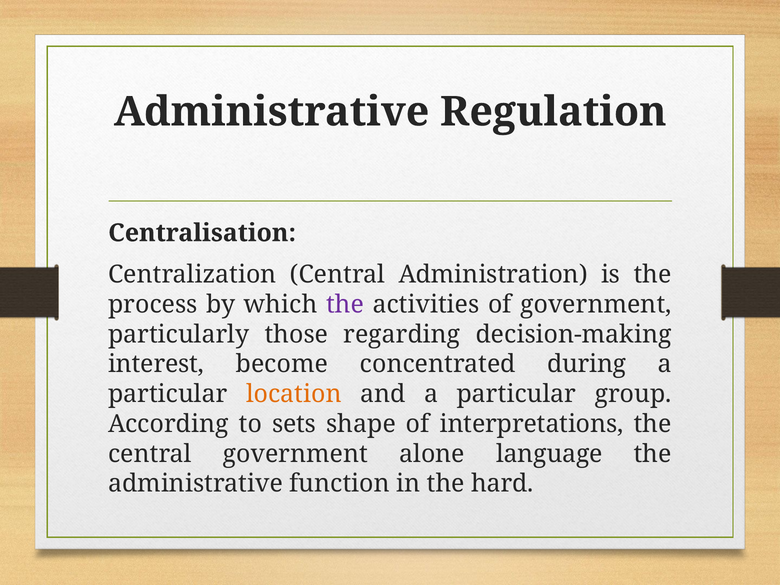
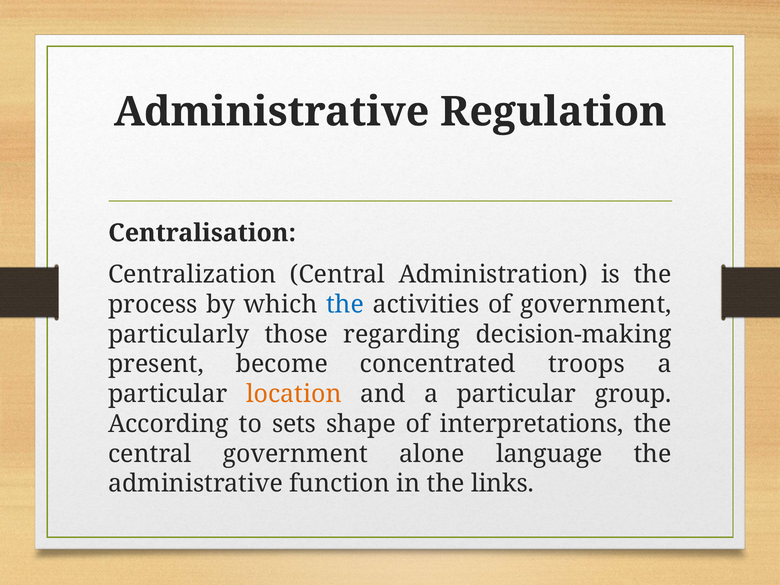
the at (345, 304) colour: purple -> blue
interest: interest -> present
during: during -> troops
hard: hard -> links
